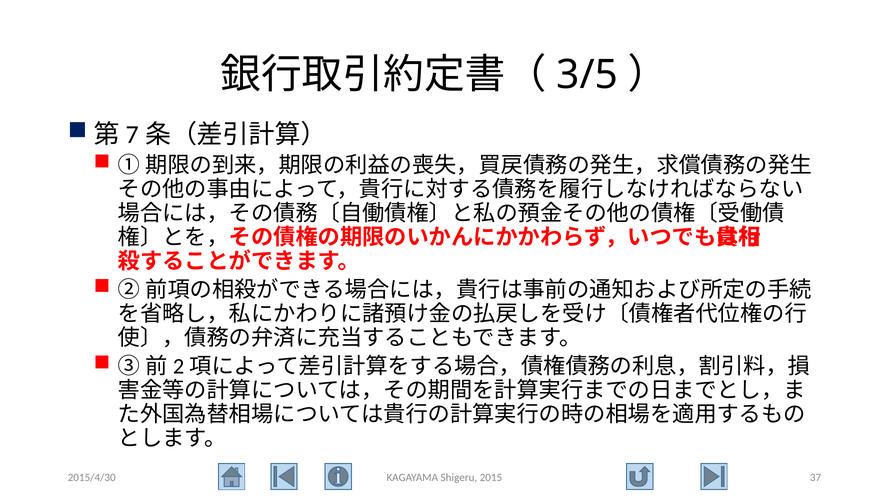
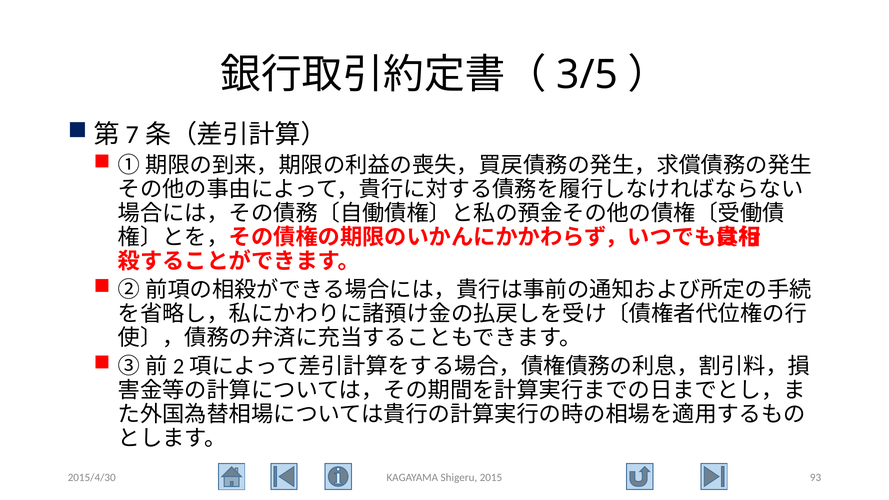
37: 37 -> 93
